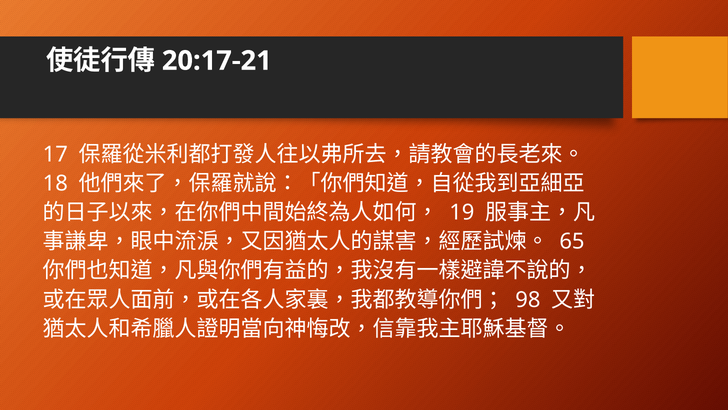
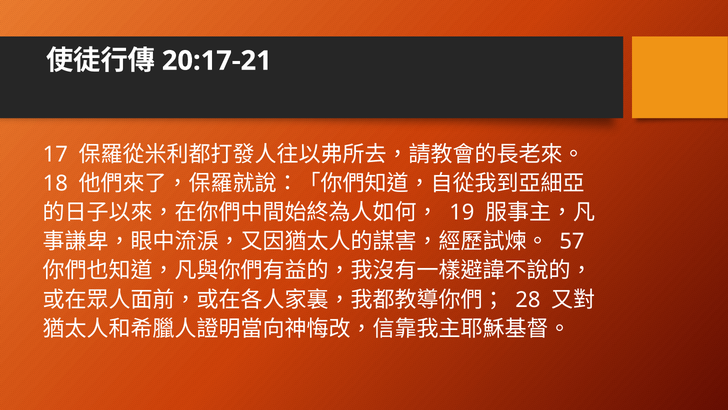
65: 65 -> 57
98: 98 -> 28
